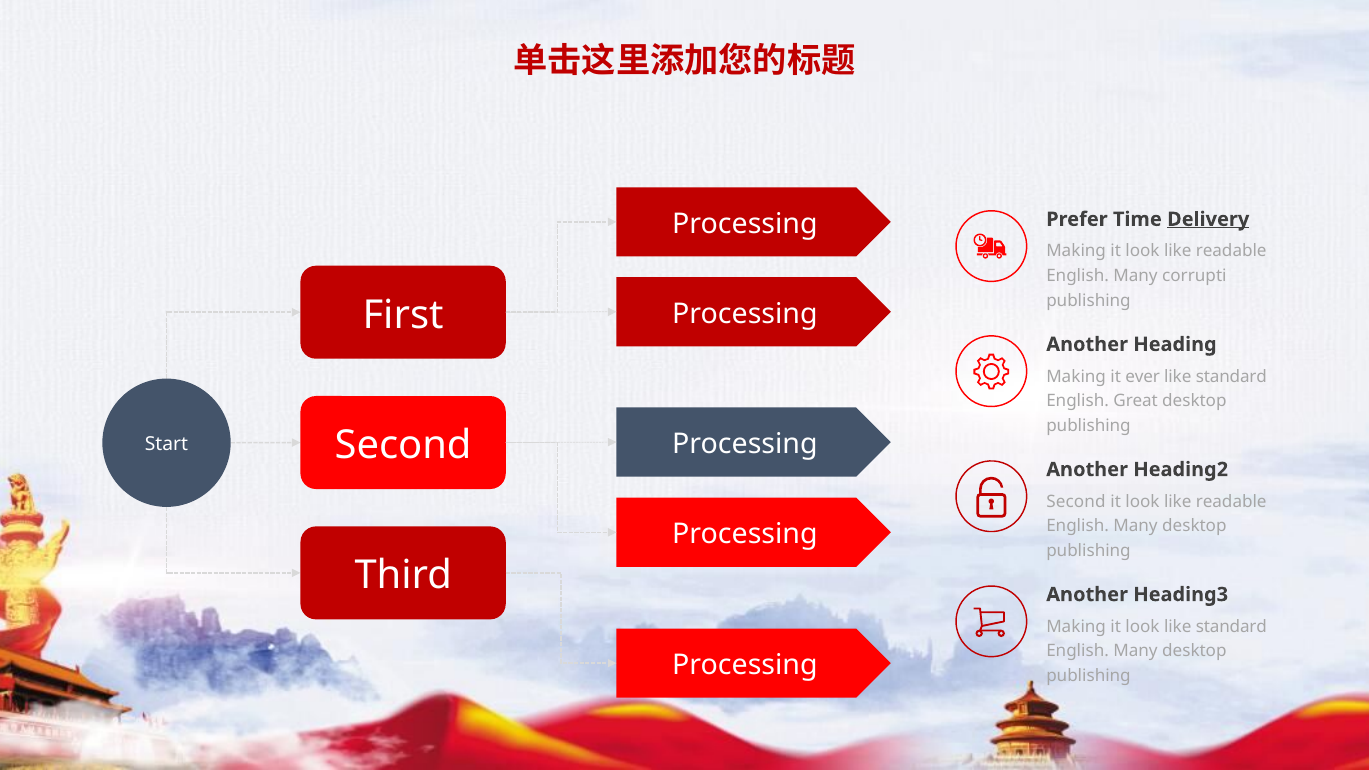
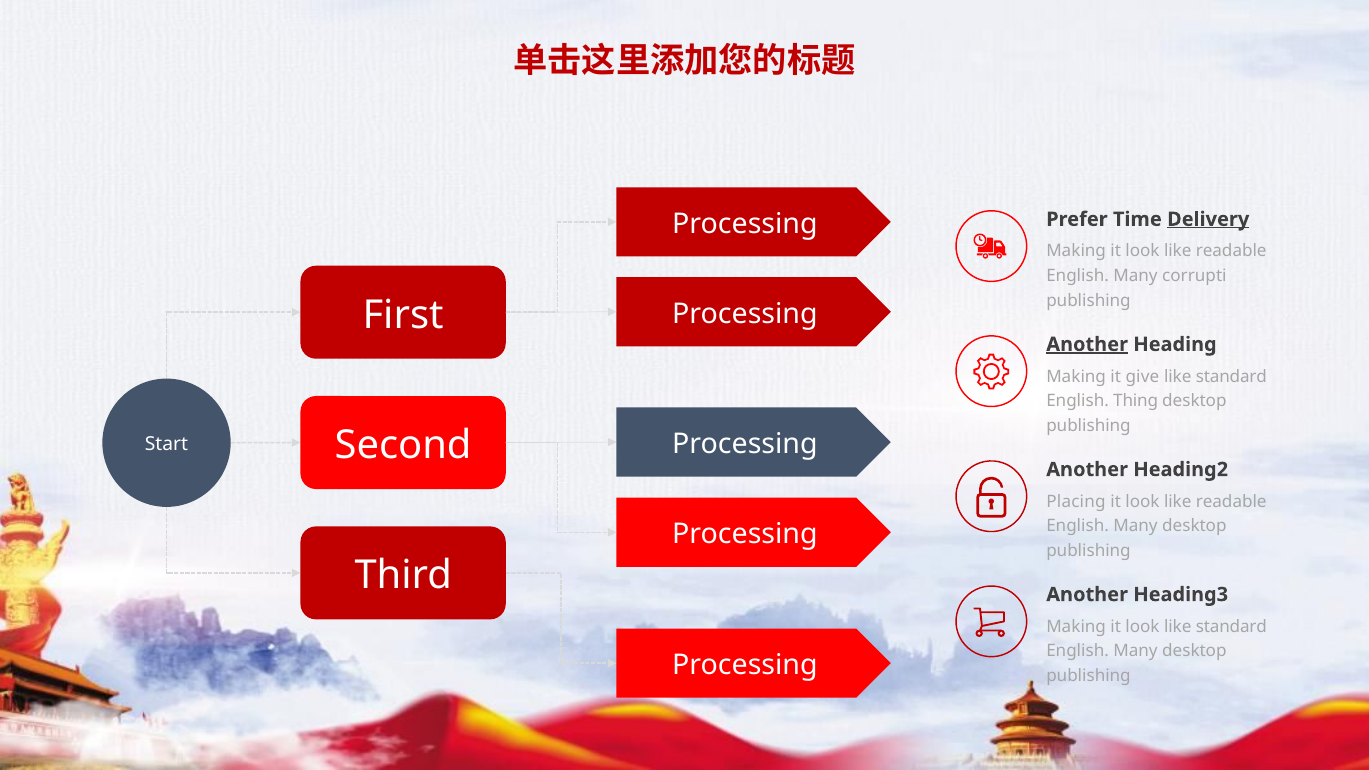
Another at (1087, 344) underline: none -> present
ever: ever -> give
Great: Great -> Thing
Second at (1076, 502): Second -> Placing
